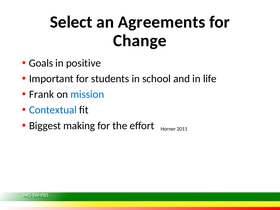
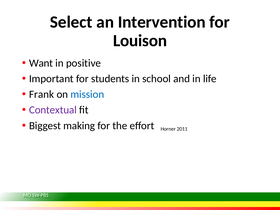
Agreements: Agreements -> Intervention
Change: Change -> Louison
Goals: Goals -> Want
Contextual colour: blue -> purple
